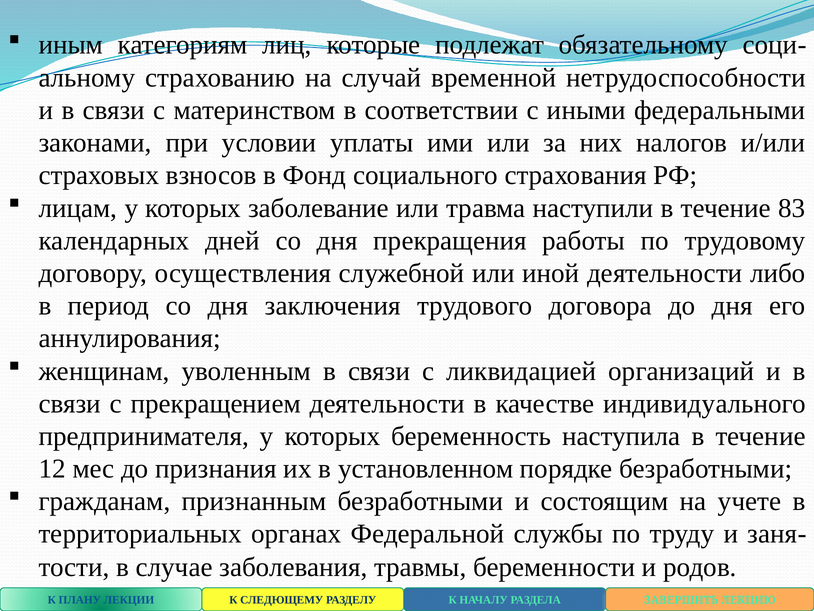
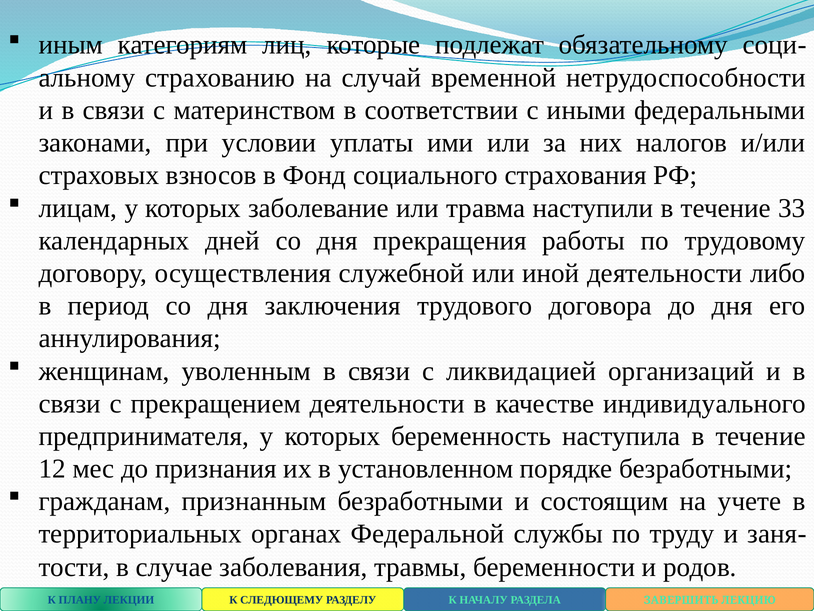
83: 83 -> 33
